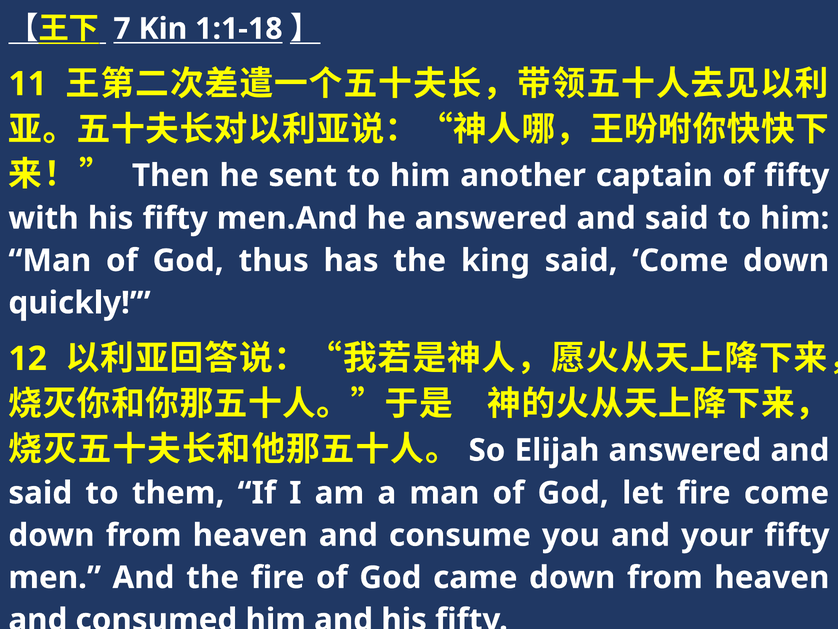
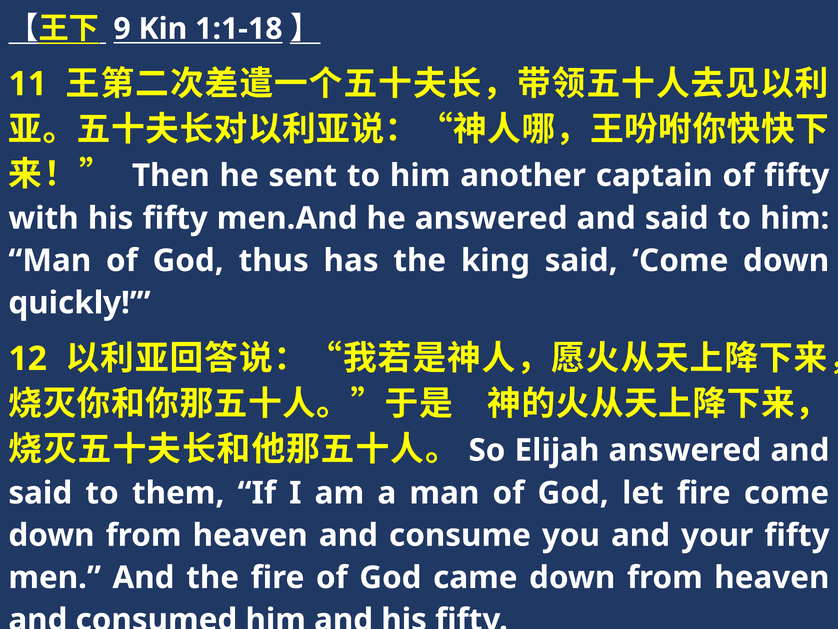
7: 7 -> 9
